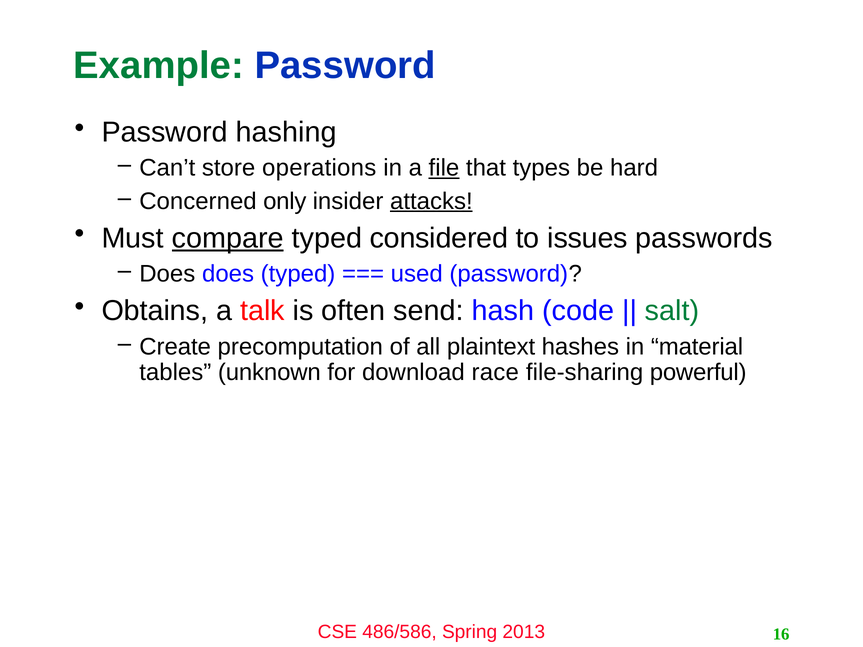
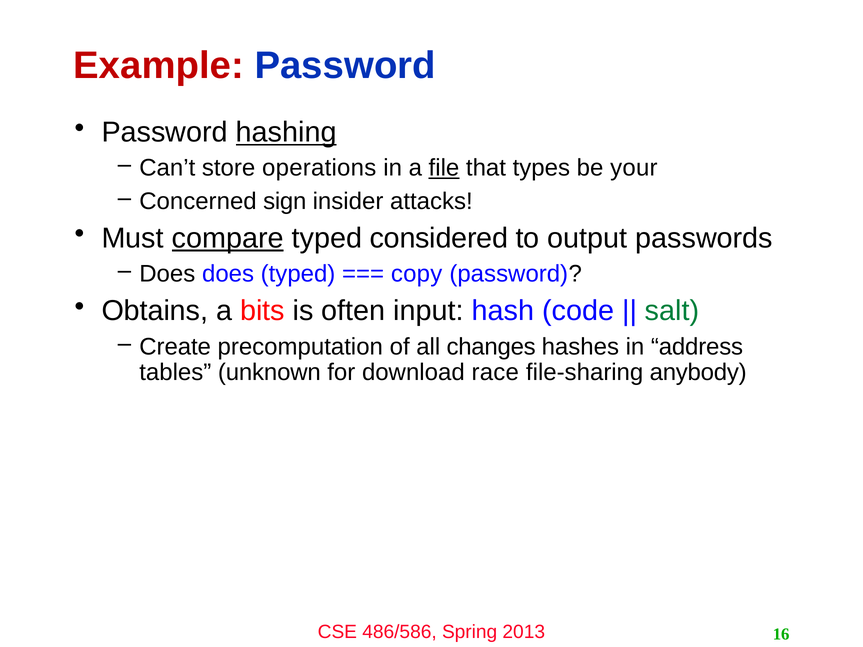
Example colour: green -> red
hashing underline: none -> present
hard: hard -> your
only: only -> sign
attacks underline: present -> none
issues: issues -> output
used: used -> copy
talk: talk -> bits
send: send -> input
plaintext: plaintext -> changes
material: material -> address
powerful: powerful -> anybody
